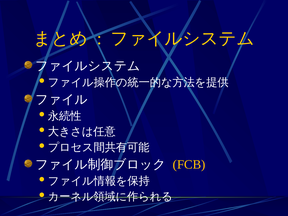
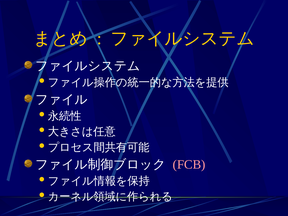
FCB colour: yellow -> pink
